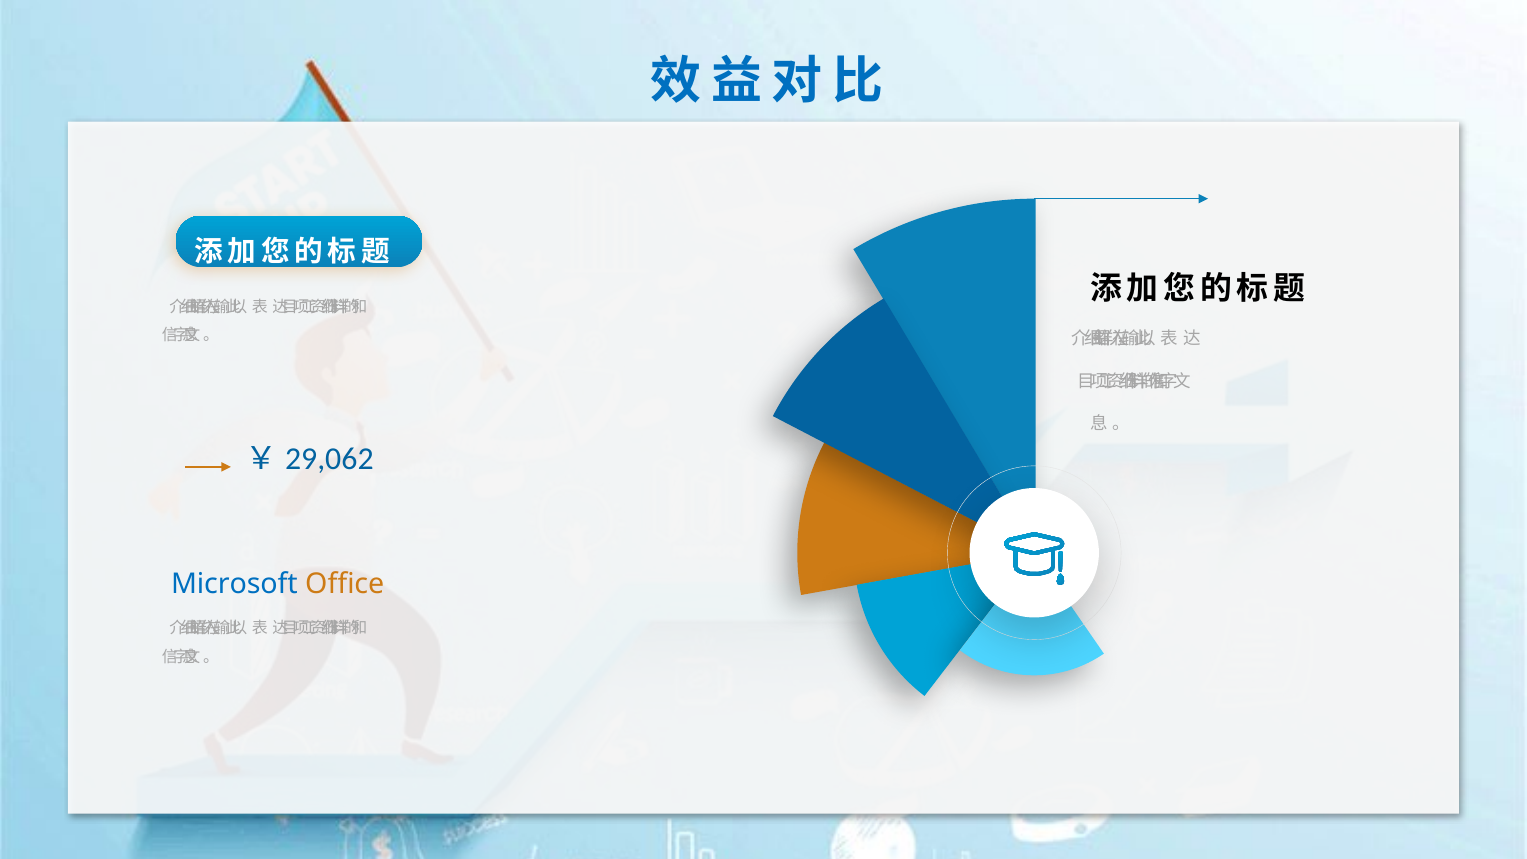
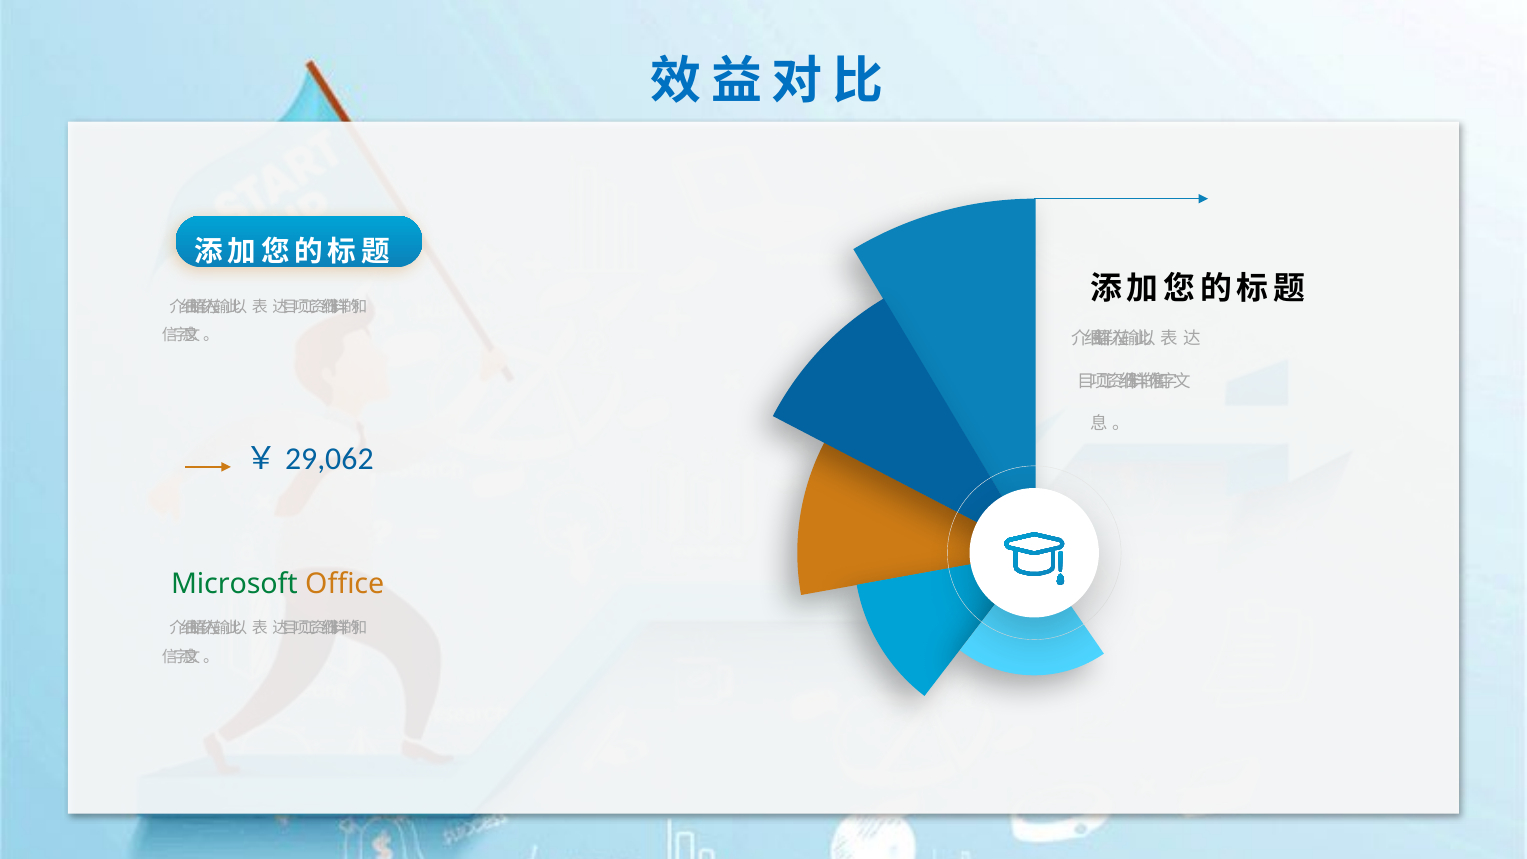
Microsoft colour: blue -> green
